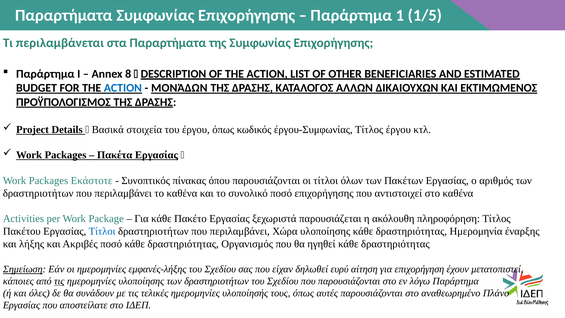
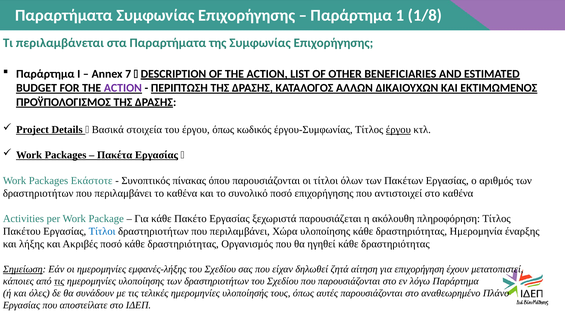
1/5: 1/5 -> 1/8
8: 8 -> 7
ACTION at (123, 88) colour: blue -> purple
ΜΟΝΆΔΩΝ: ΜΟΝΆΔΩΝ -> ΠΕΡΙΠΤΩΣΗ
έργου at (398, 130) underline: none -> present
ευρύ: ευρύ -> ζητά
